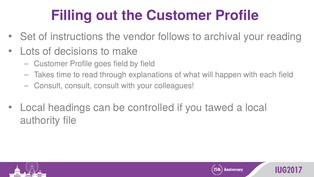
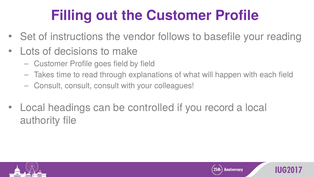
archival: archival -> basefile
tawed: tawed -> record
